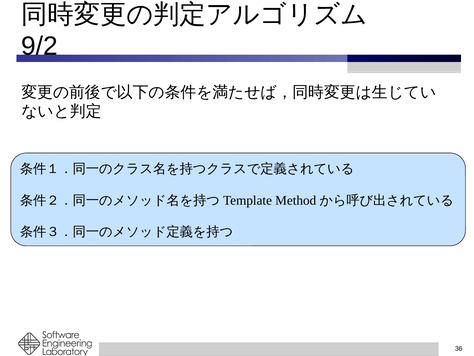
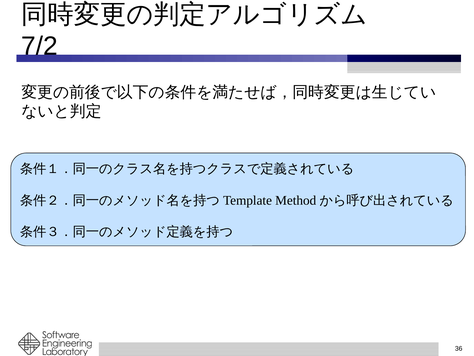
9/2: 9/2 -> 7/2
